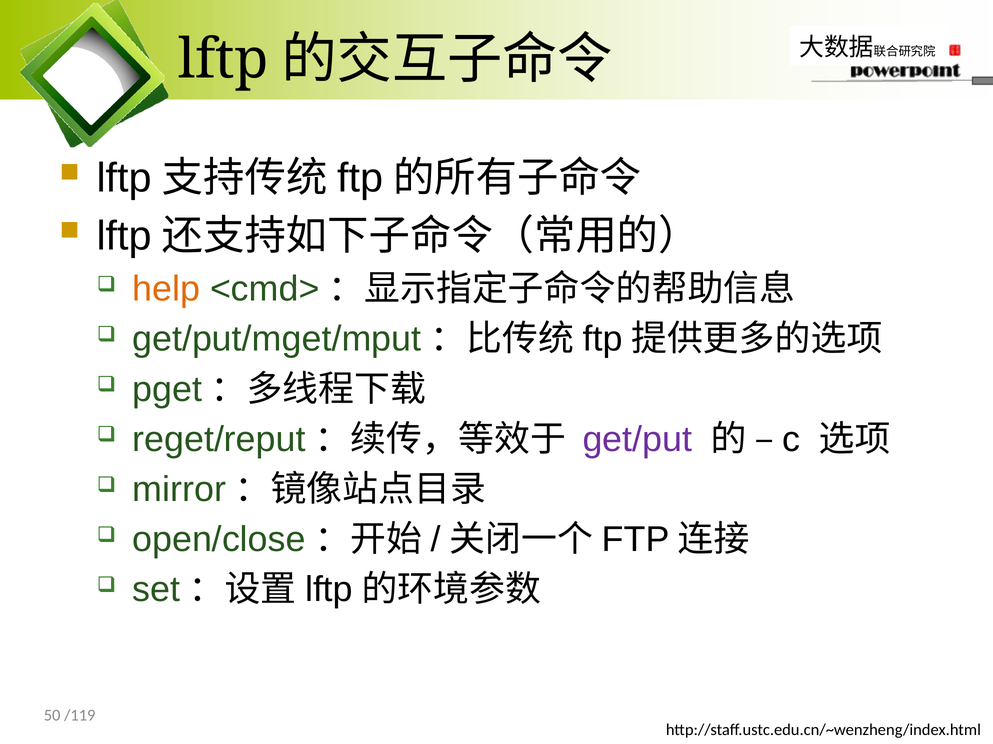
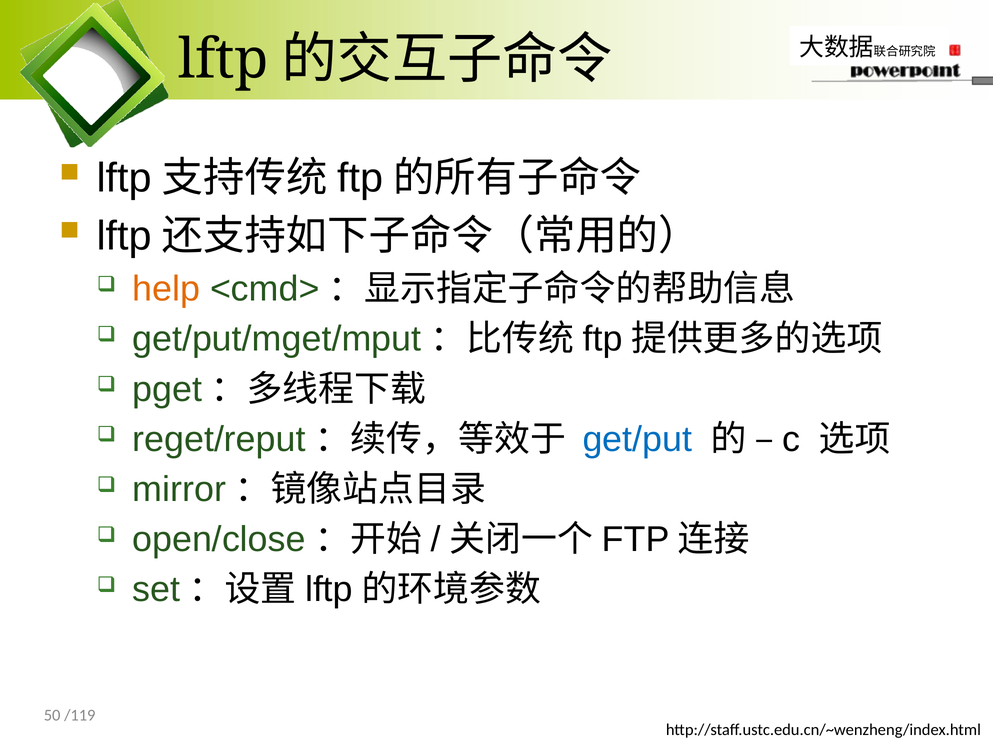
get/put colour: purple -> blue
